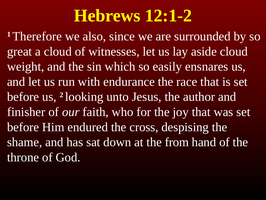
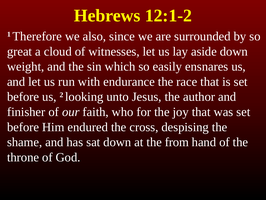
aside cloud: cloud -> down
